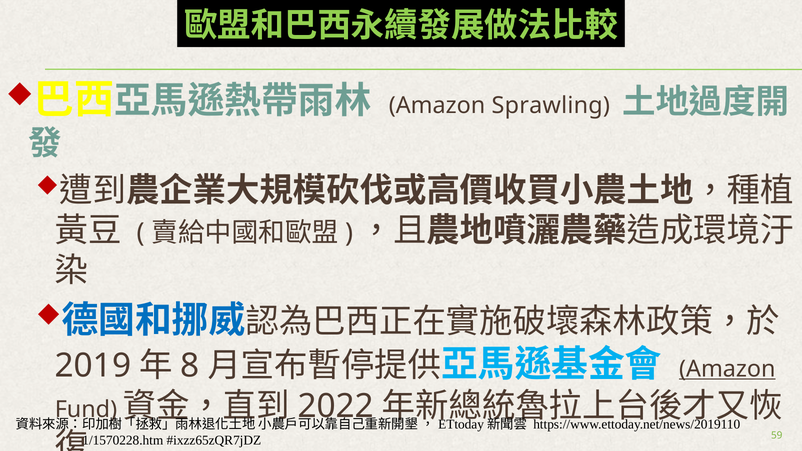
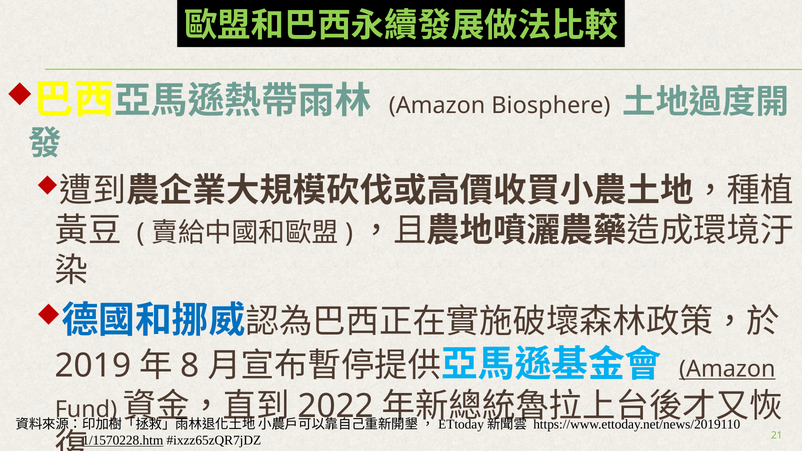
Sprawling: Sprawling -> Biosphere
59: 59 -> 21
1/1570228.htm underline: none -> present
